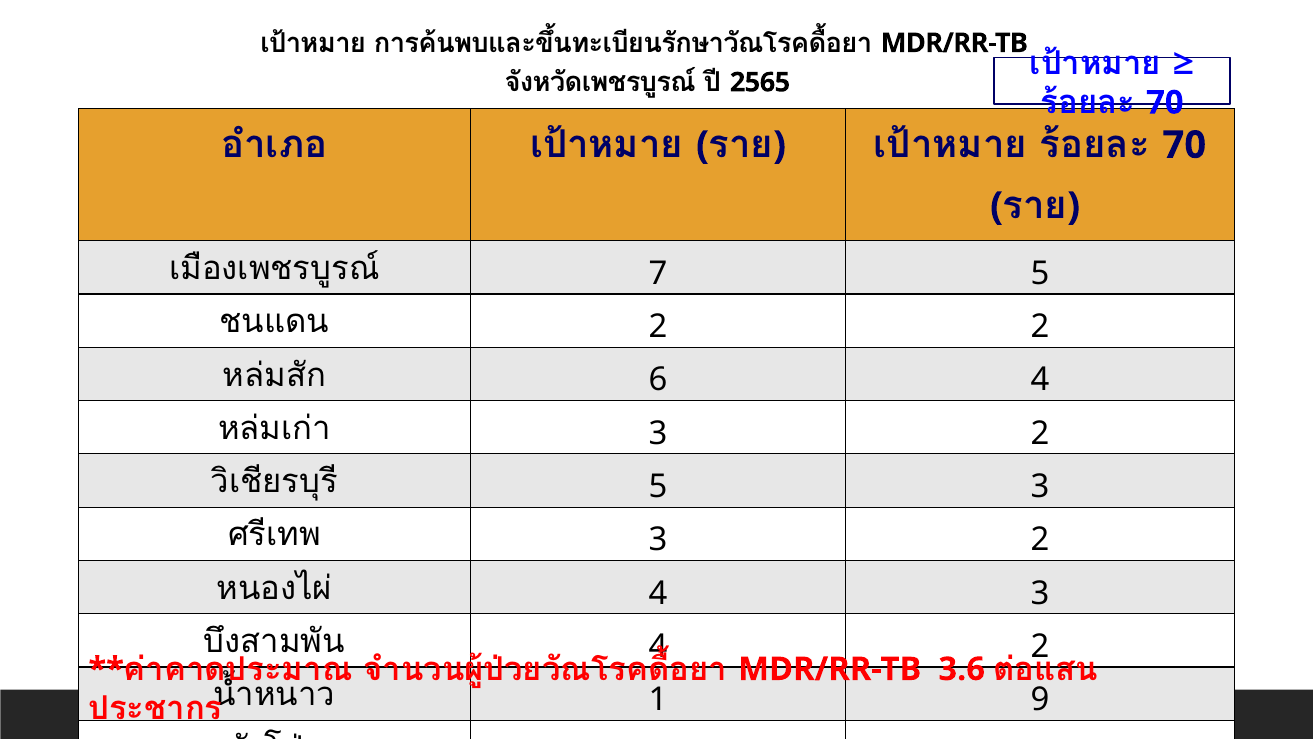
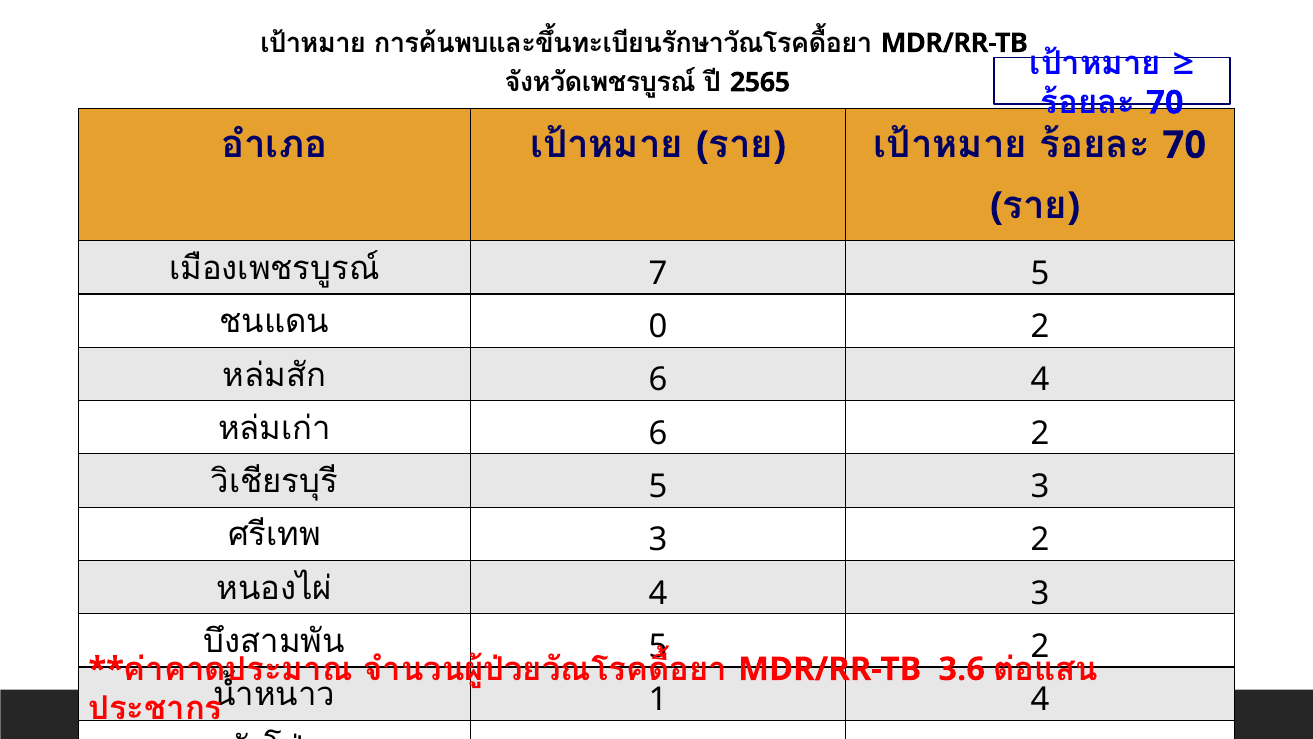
2 at (658, 326): 2 -> 0
3 at (658, 433): 3 -> 6
4 at (658, 646): 4 -> 5
1 9: 9 -> 4
